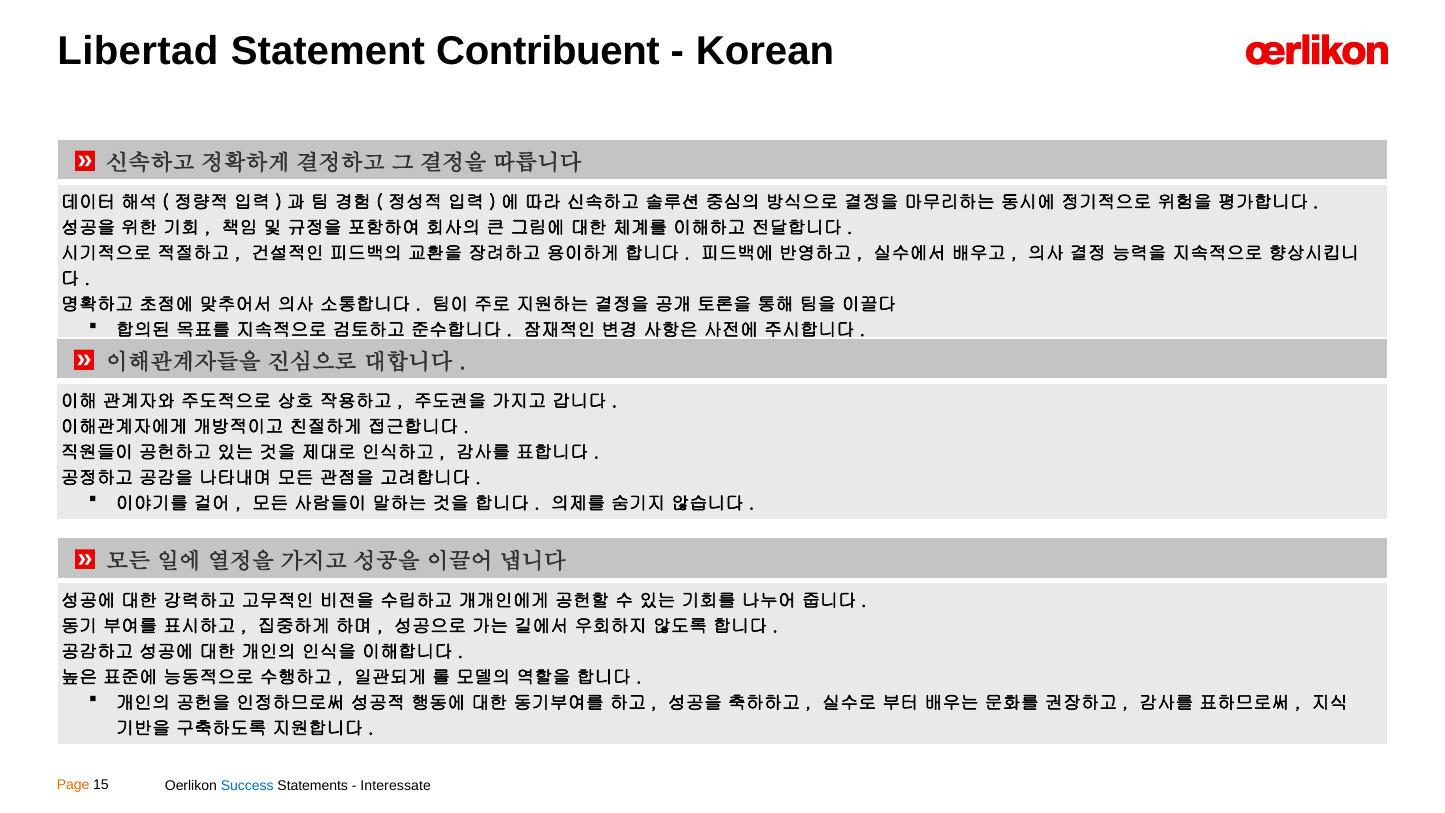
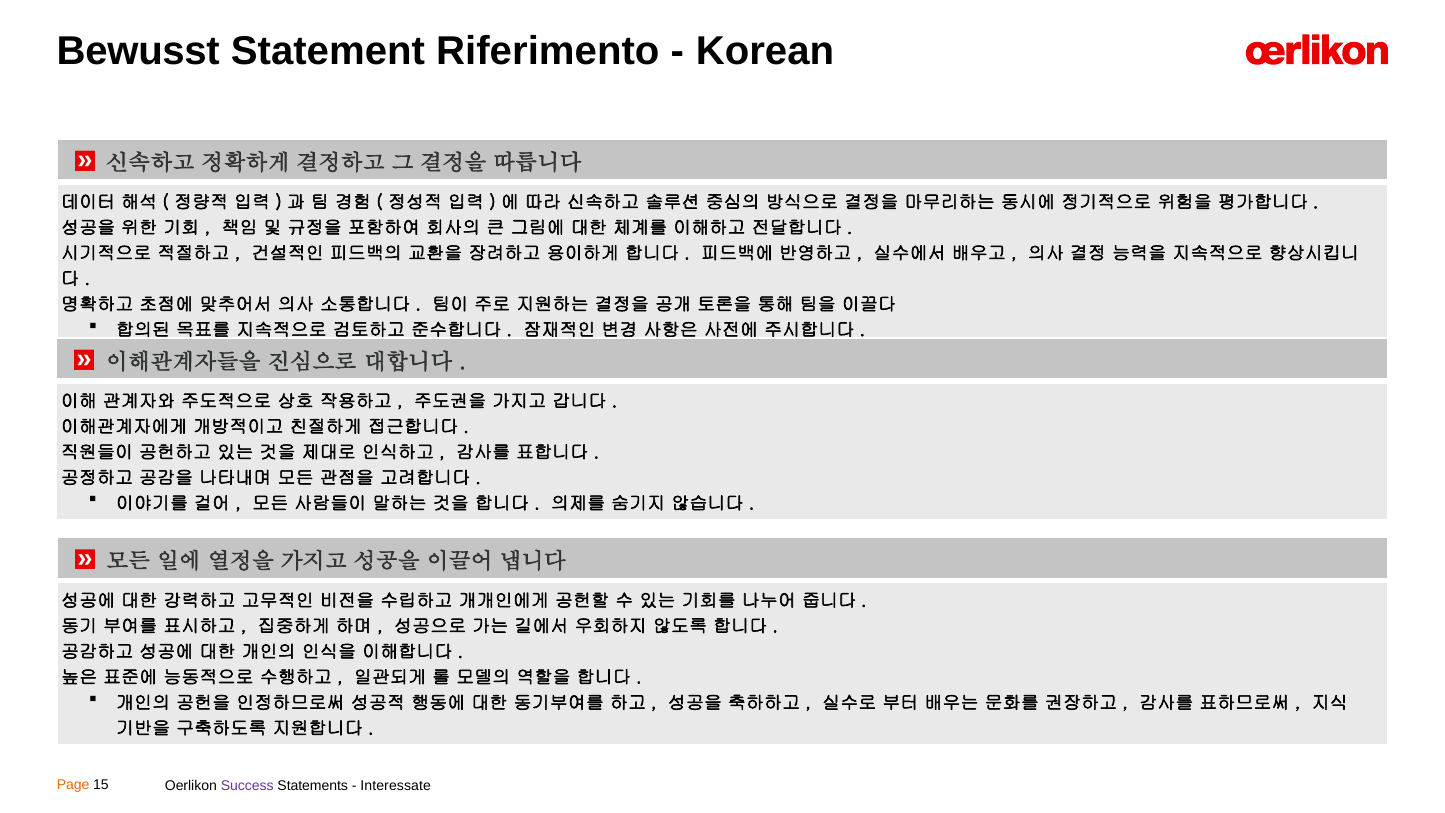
Libertad: Libertad -> Bewusst
Contribuent: Contribuent -> Riferimento
Success colour: blue -> purple
